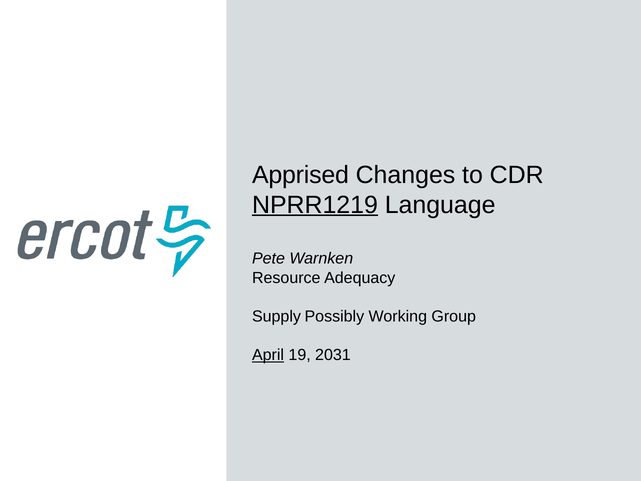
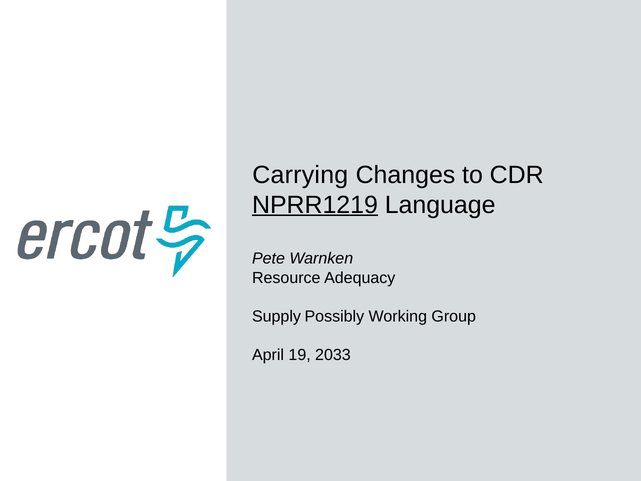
Apprised: Apprised -> Carrying
April underline: present -> none
2031: 2031 -> 2033
